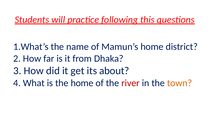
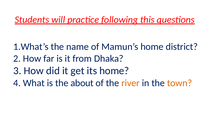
its about: about -> home
the home: home -> about
river colour: red -> orange
